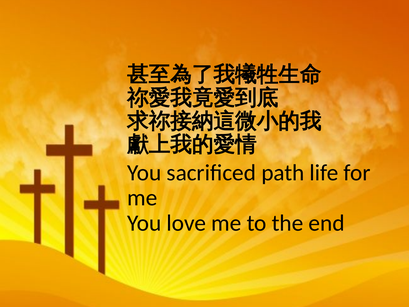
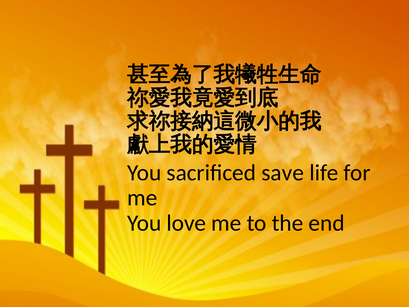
path: path -> save
